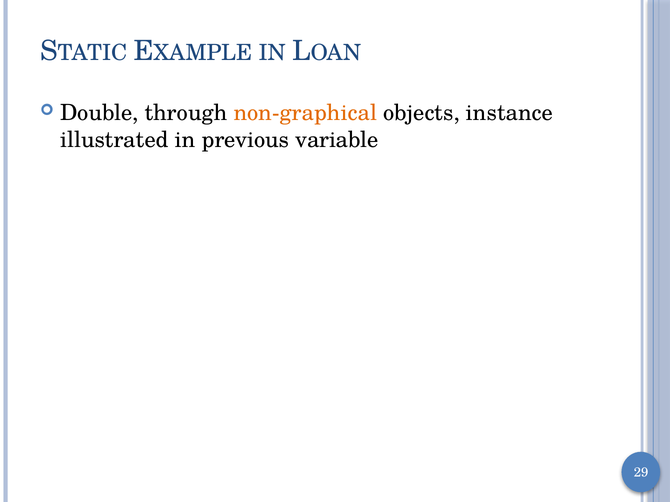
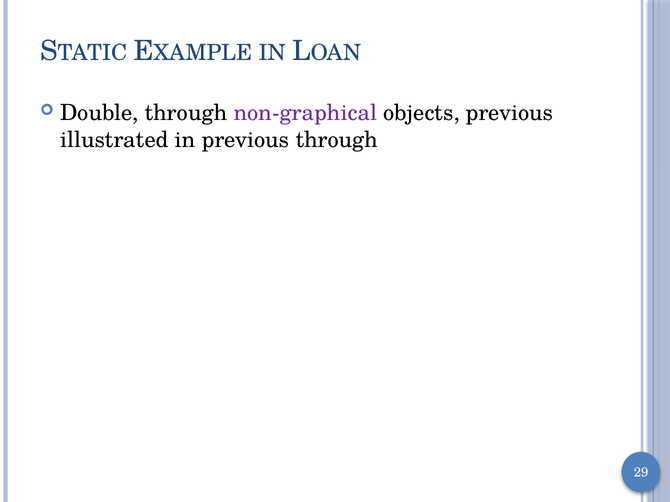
non-graphical colour: orange -> purple
objects instance: instance -> previous
previous variable: variable -> through
